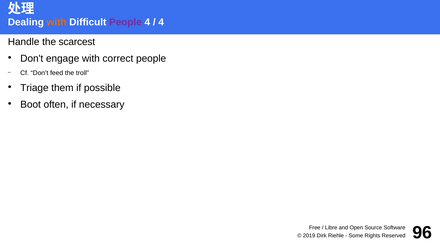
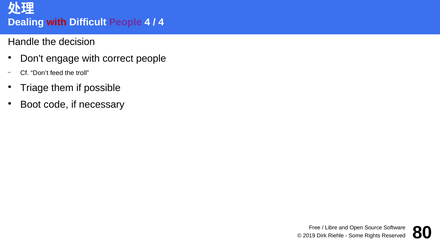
with at (57, 22) colour: orange -> red
scarcest: scarcest -> decision
often: often -> code
96: 96 -> 80
